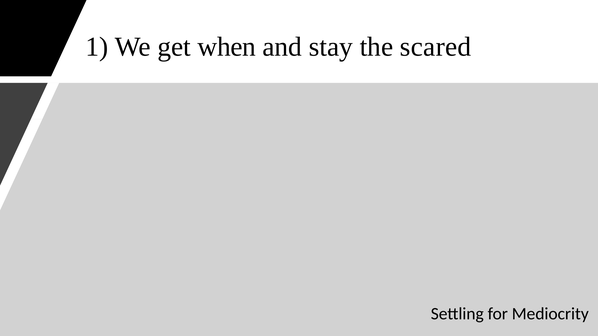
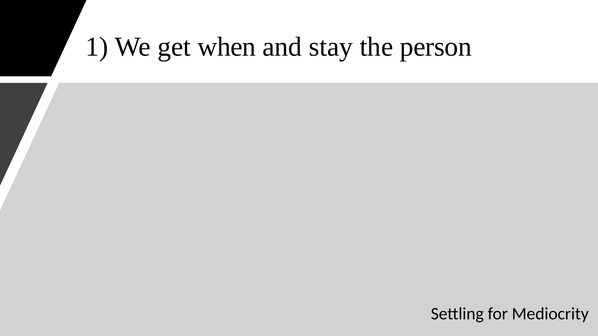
scared: scared -> person
